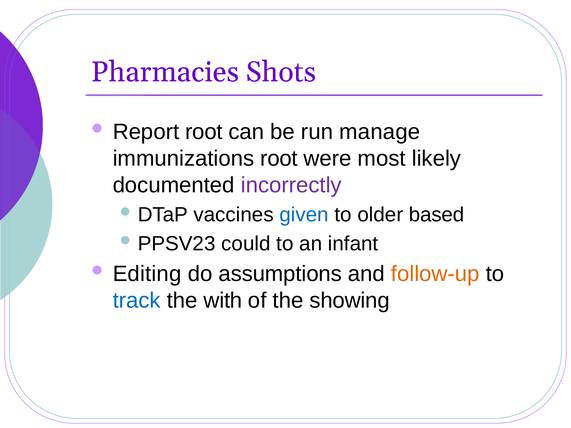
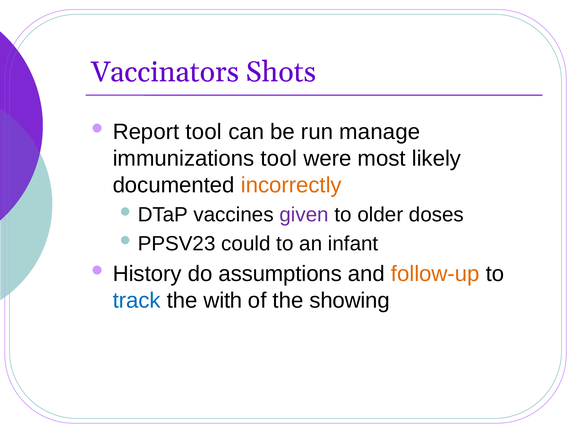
Pharmacies: Pharmacies -> Vaccinators
Report root: root -> tool
immunizations root: root -> tool
incorrectly colour: purple -> orange
given colour: blue -> purple
based: based -> doses
Editing: Editing -> History
